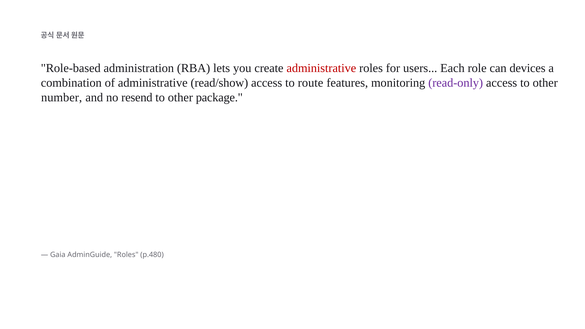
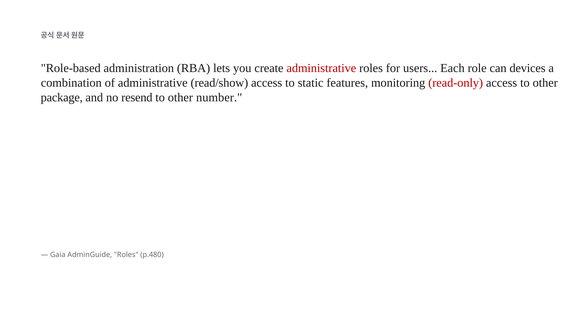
route: route -> static
read-only colour: purple -> red
number: number -> package
package: package -> number
